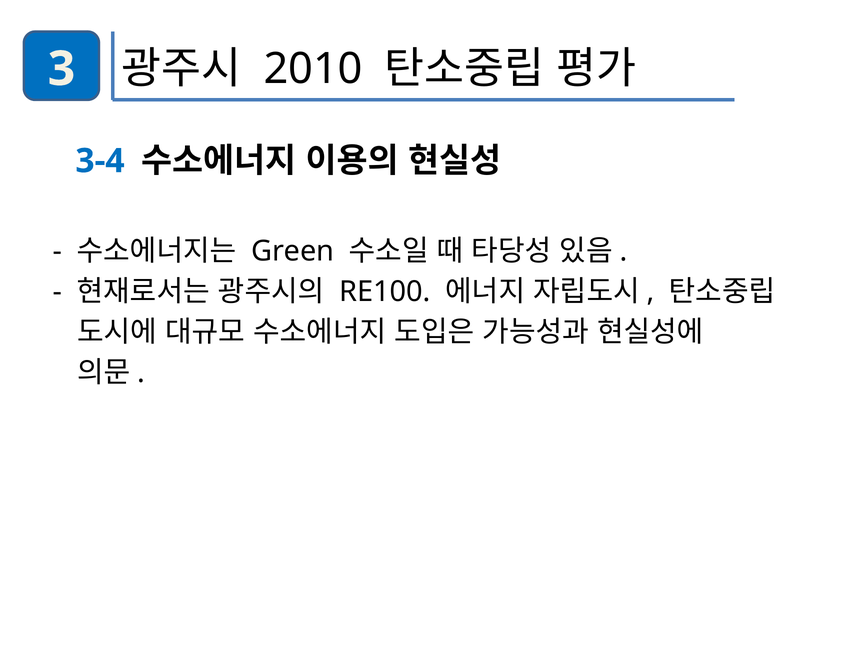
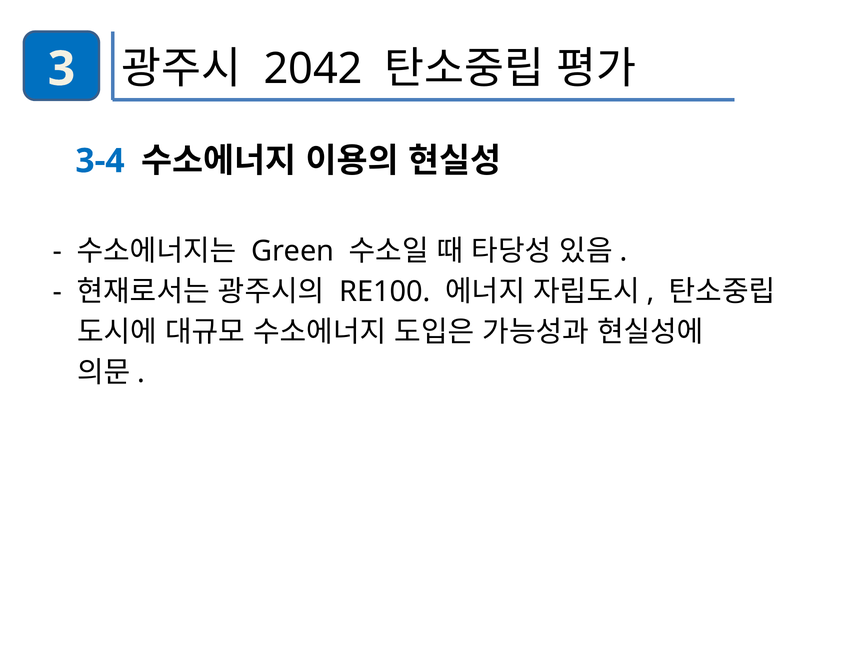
2010: 2010 -> 2042
